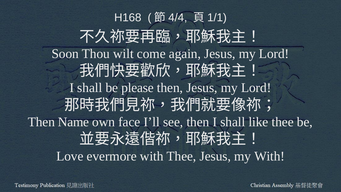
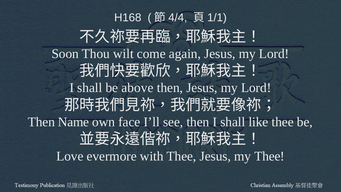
please: please -> above
my With: With -> Thee
